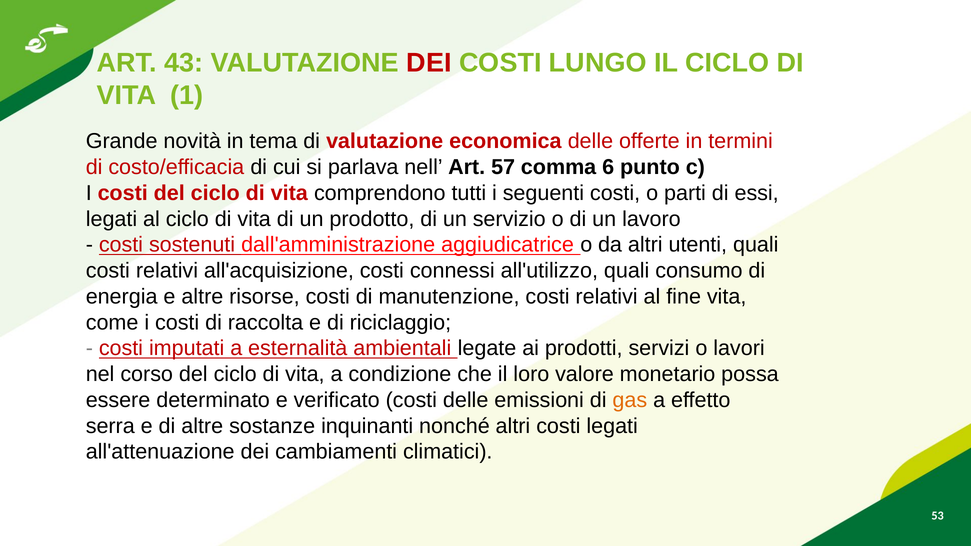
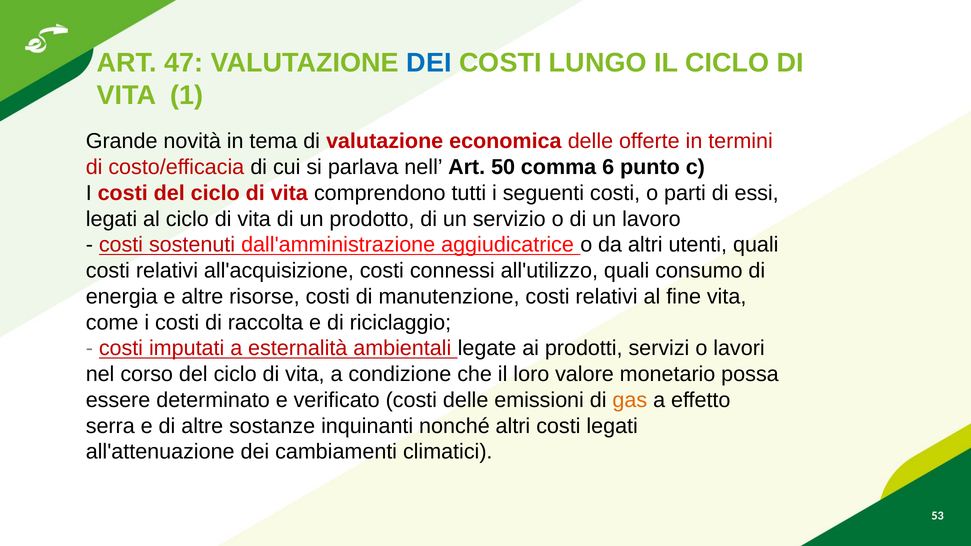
43: 43 -> 47
DEI at (429, 63) colour: red -> blue
57: 57 -> 50
